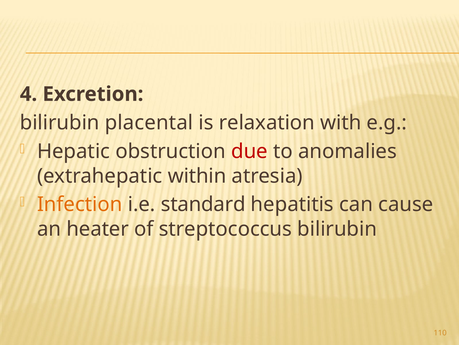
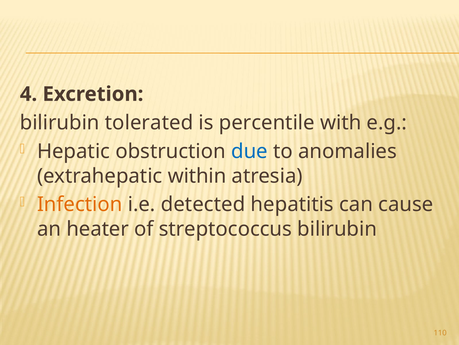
placental: placental -> tolerated
relaxation: relaxation -> percentile
due colour: red -> blue
standard: standard -> detected
